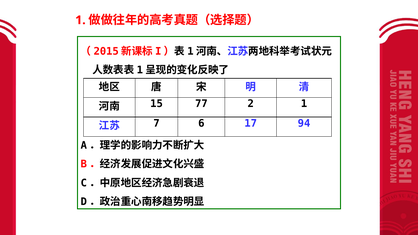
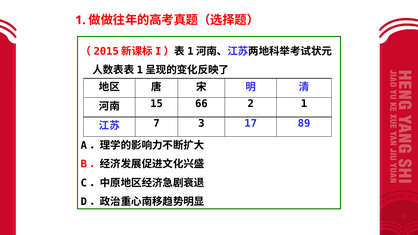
77: 77 -> 66
6: 6 -> 3
94: 94 -> 89
